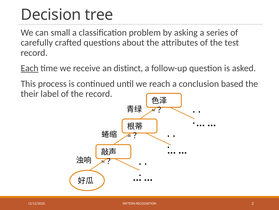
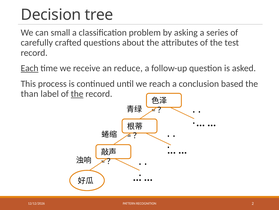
distinct: distinct -> reduce
their: their -> than
the at (77, 94) underline: none -> present
